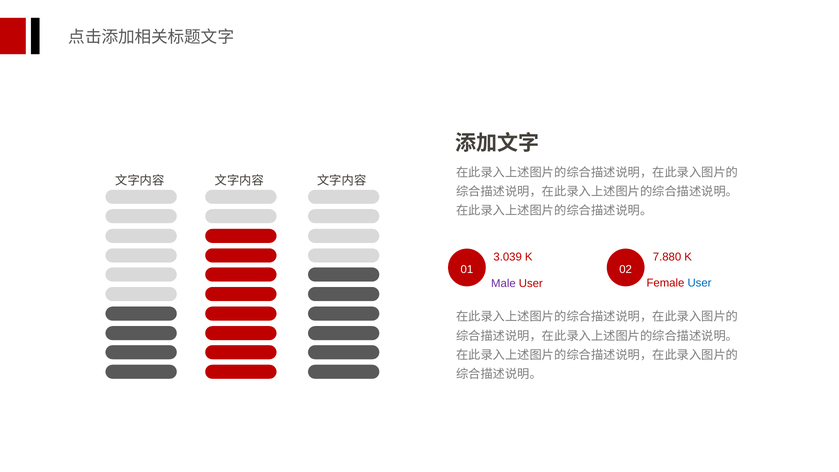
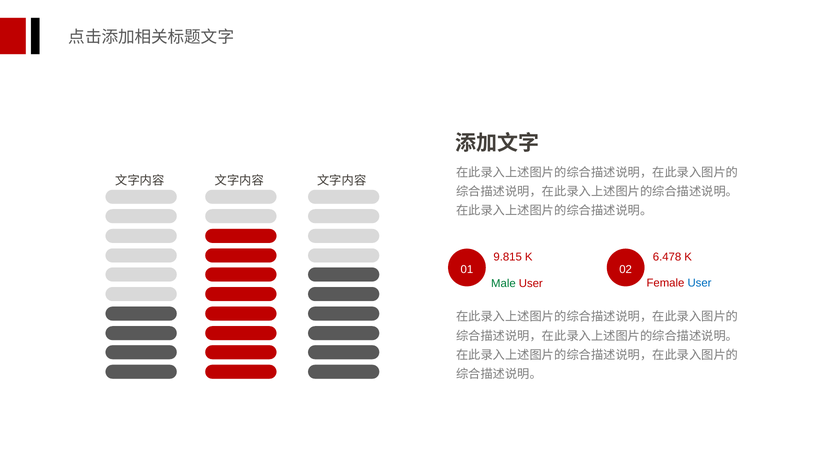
3.039: 3.039 -> 9.815
7.880: 7.880 -> 6.478
Male colour: purple -> green
